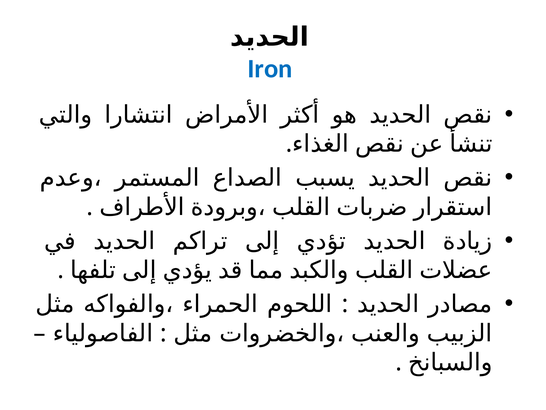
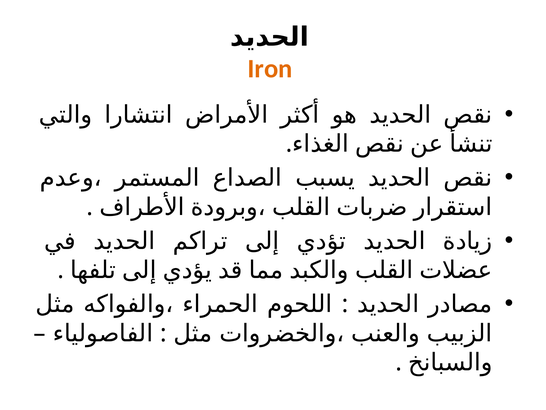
Iron colour: blue -> orange
